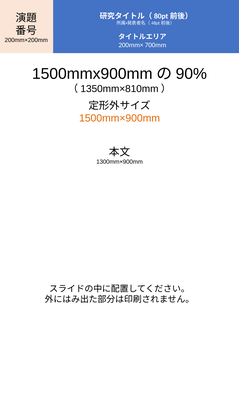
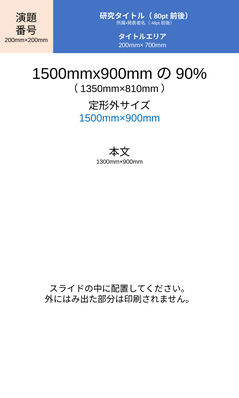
1500mm×900mm colour: orange -> blue
